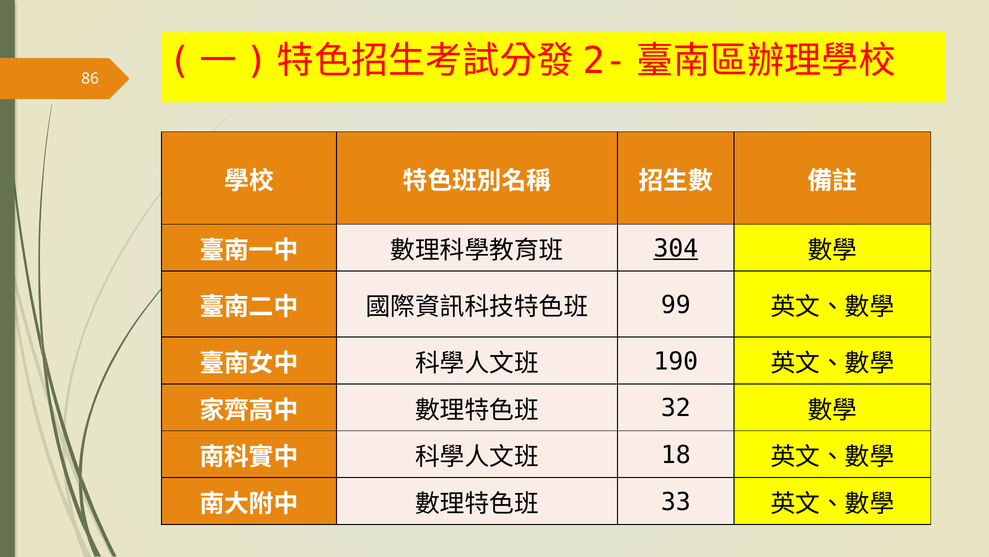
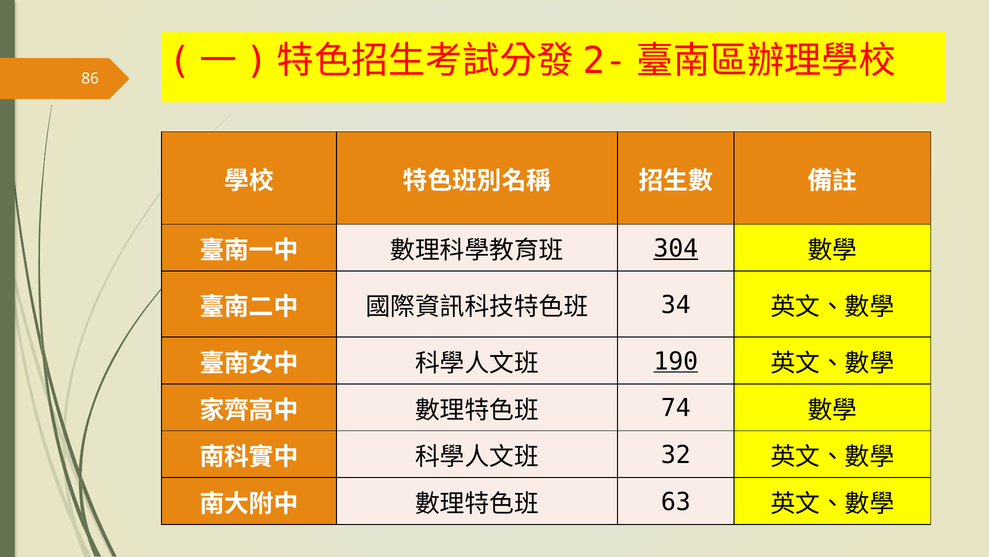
99: 99 -> 34
190 underline: none -> present
32: 32 -> 74
18: 18 -> 32
33: 33 -> 63
